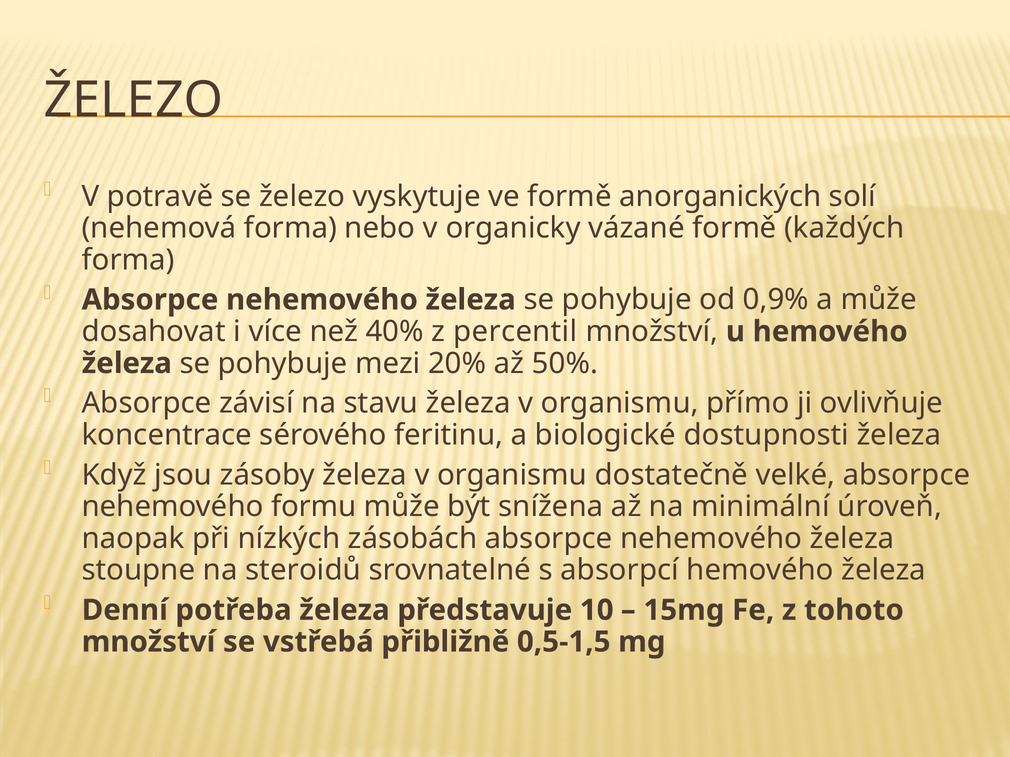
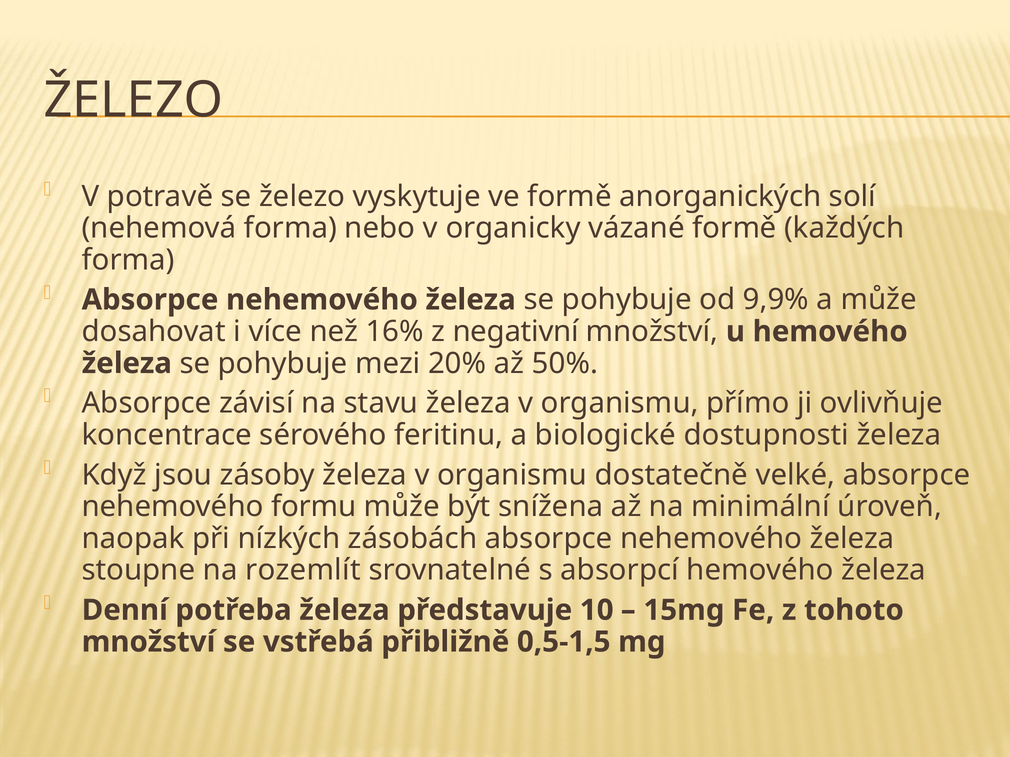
0,9%: 0,9% -> 9,9%
40%: 40% -> 16%
percentil: percentil -> negativní
steroidů: steroidů -> rozemlít
